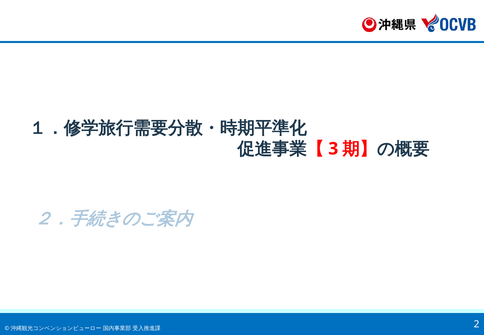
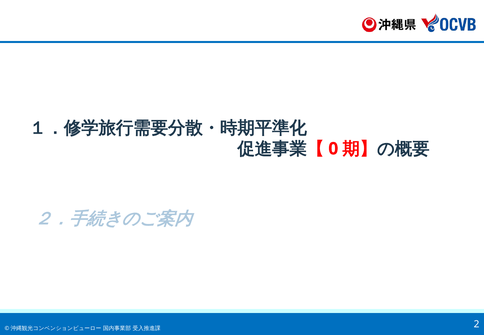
3: 3 -> 0
